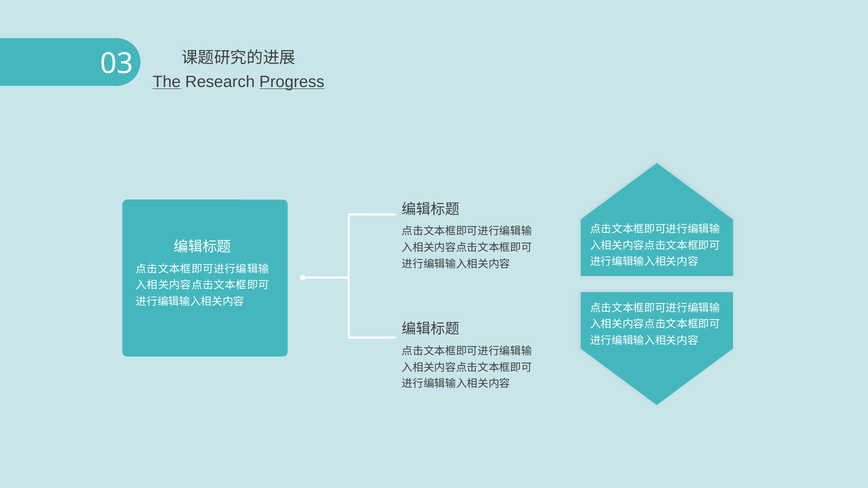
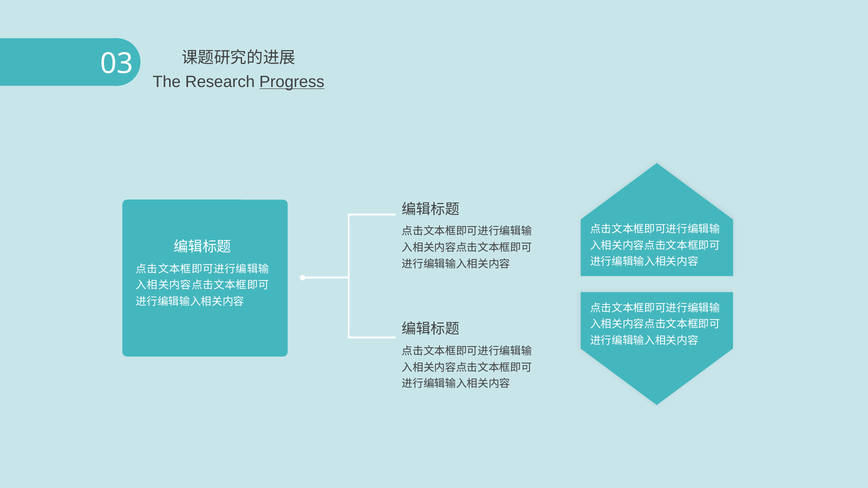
The underline: present -> none
